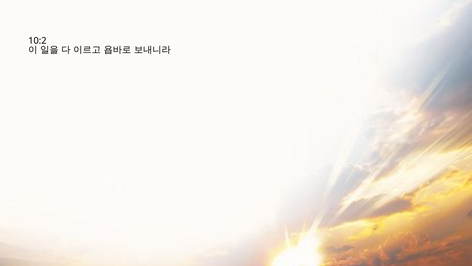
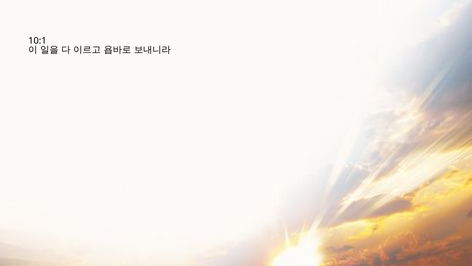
10:2: 10:2 -> 10:1
